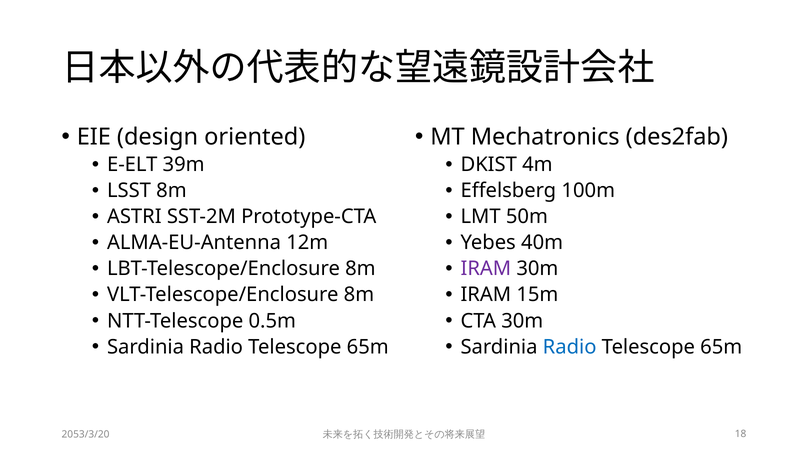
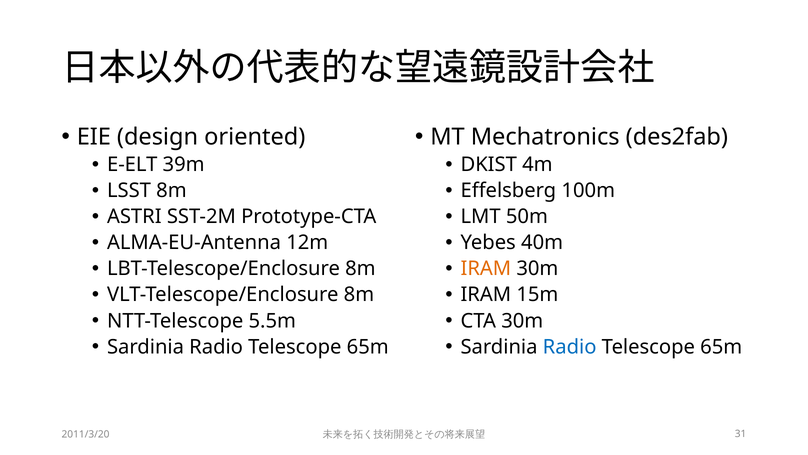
IRAM at (486, 268) colour: purple -> orange
0.5m: 0.5m -> 5.5m
2053/3/20: 2053/3/20 -> 2011/3/20
18: 18 -> 31
